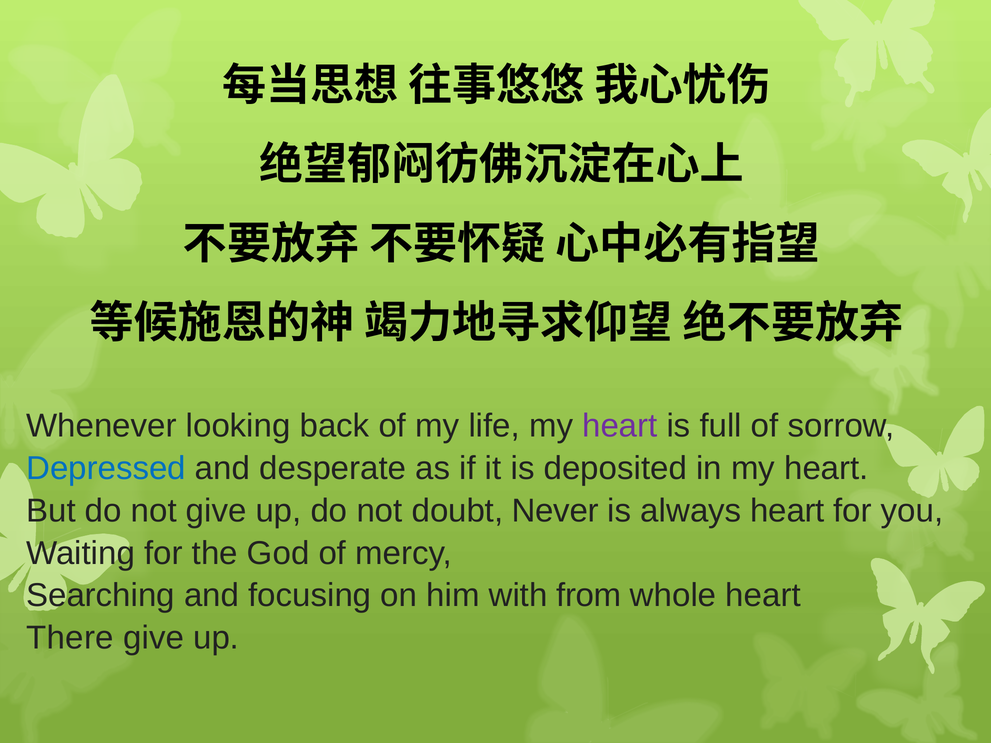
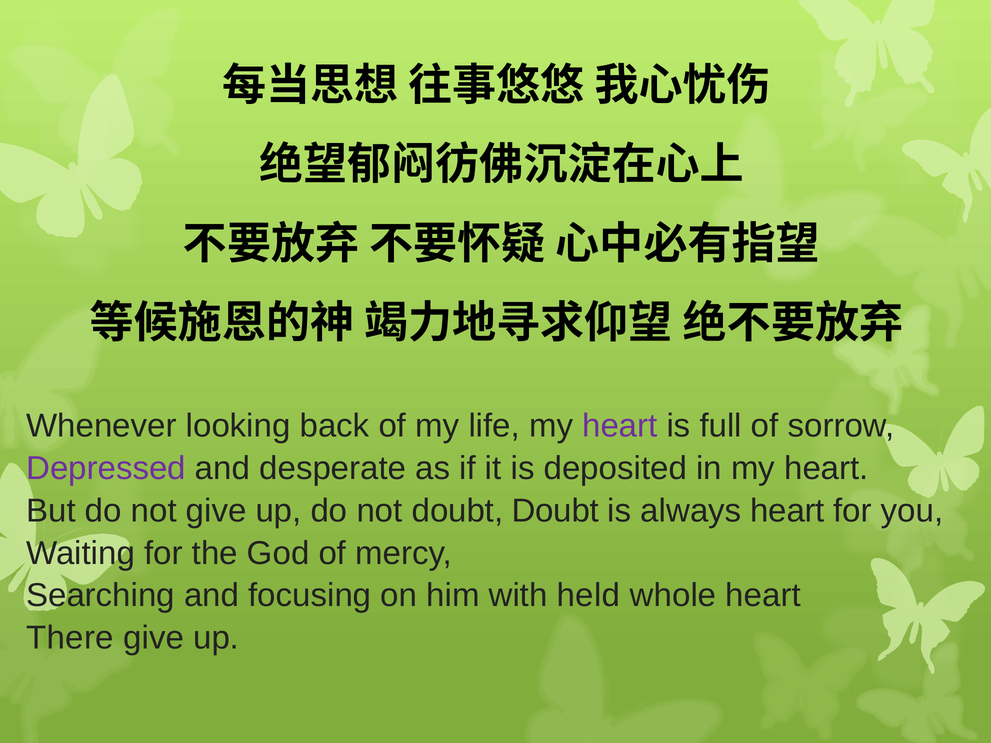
Depressed colour: blue -> purple
doubt Never: Never -> Doubt
from: from -> held
